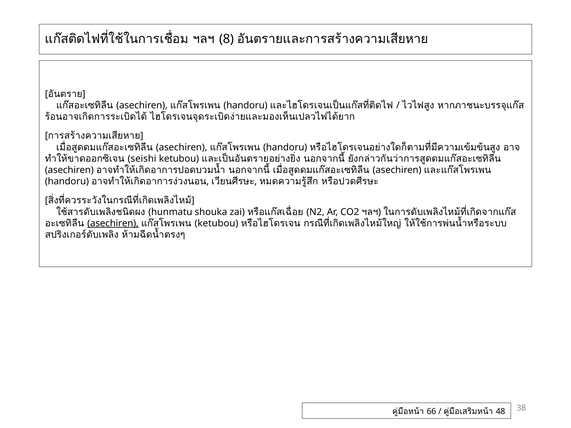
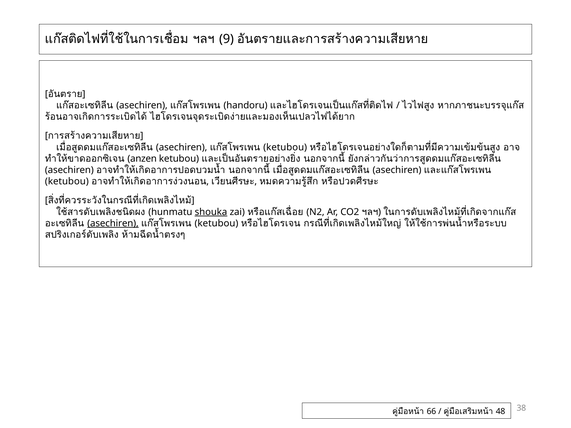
8: 8 -> 9
handoru at (285, 147): handoru -> ketubou
seishi: seishi -> anzen
handoru at (67, 182): handoru -> ketubou
shouka underline: none -> present
